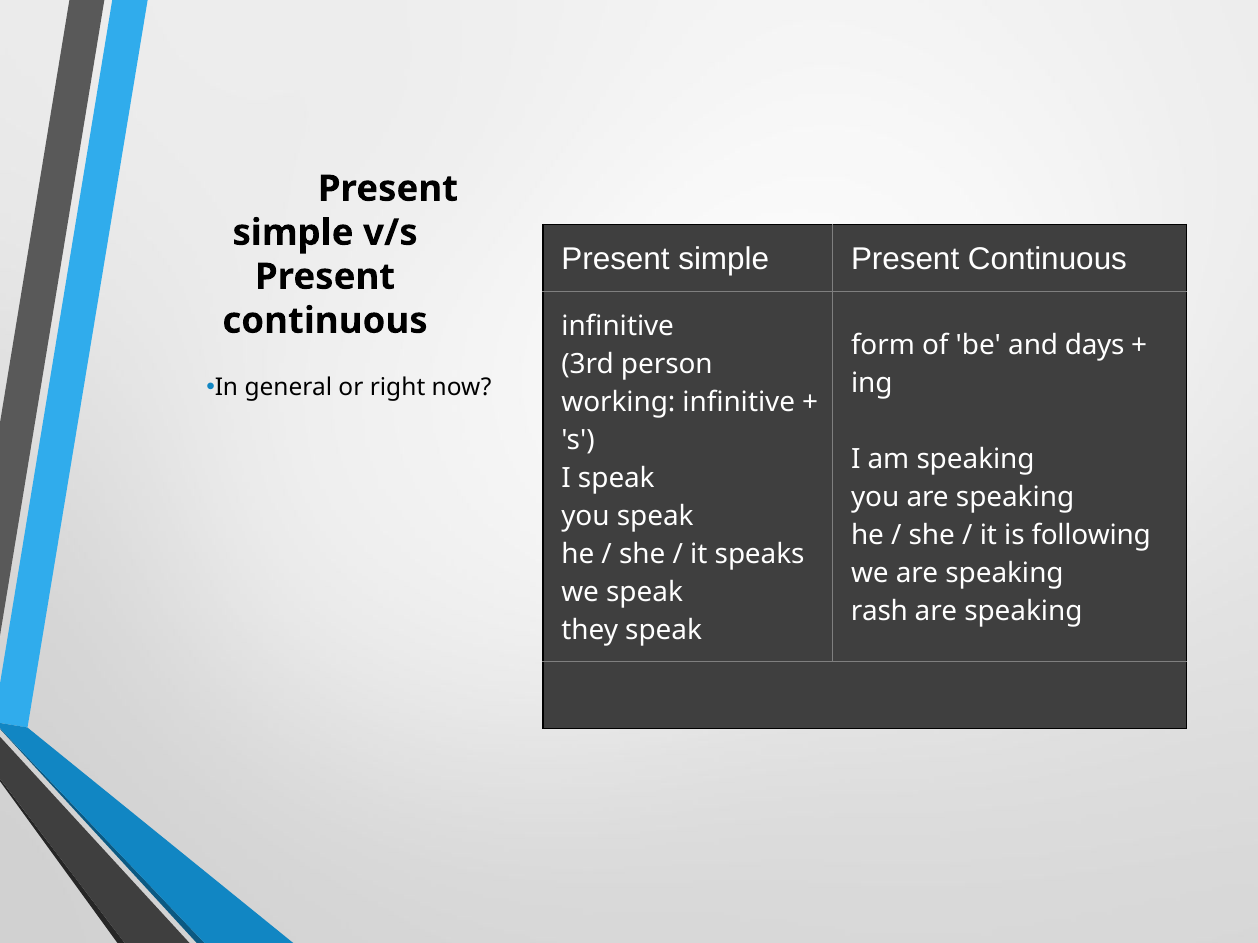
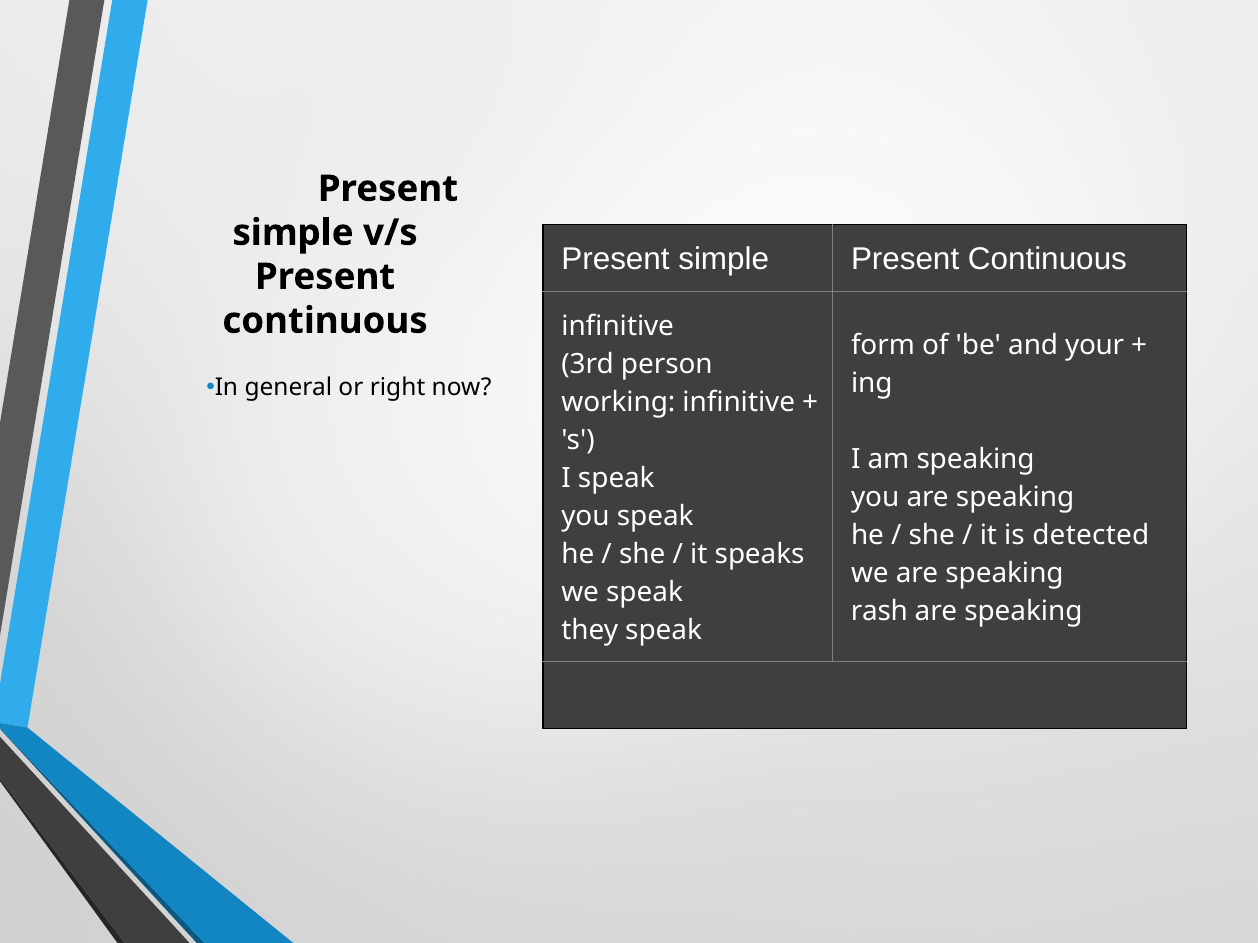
days: days -> your
following: following -> detected
